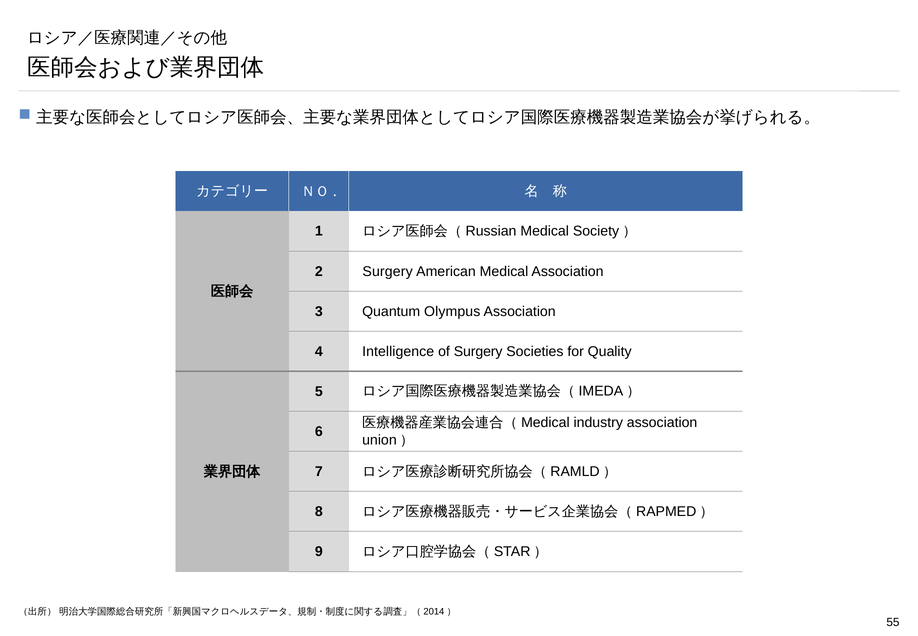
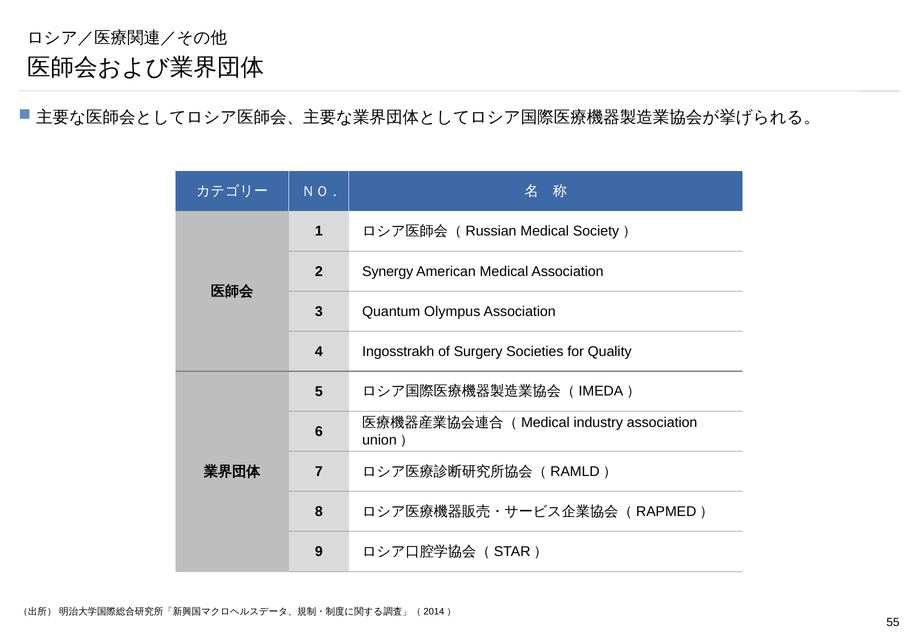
2 Surgery: Surgery -> Synergy
Intelligence: Intelligence -> Ingosstrakh
